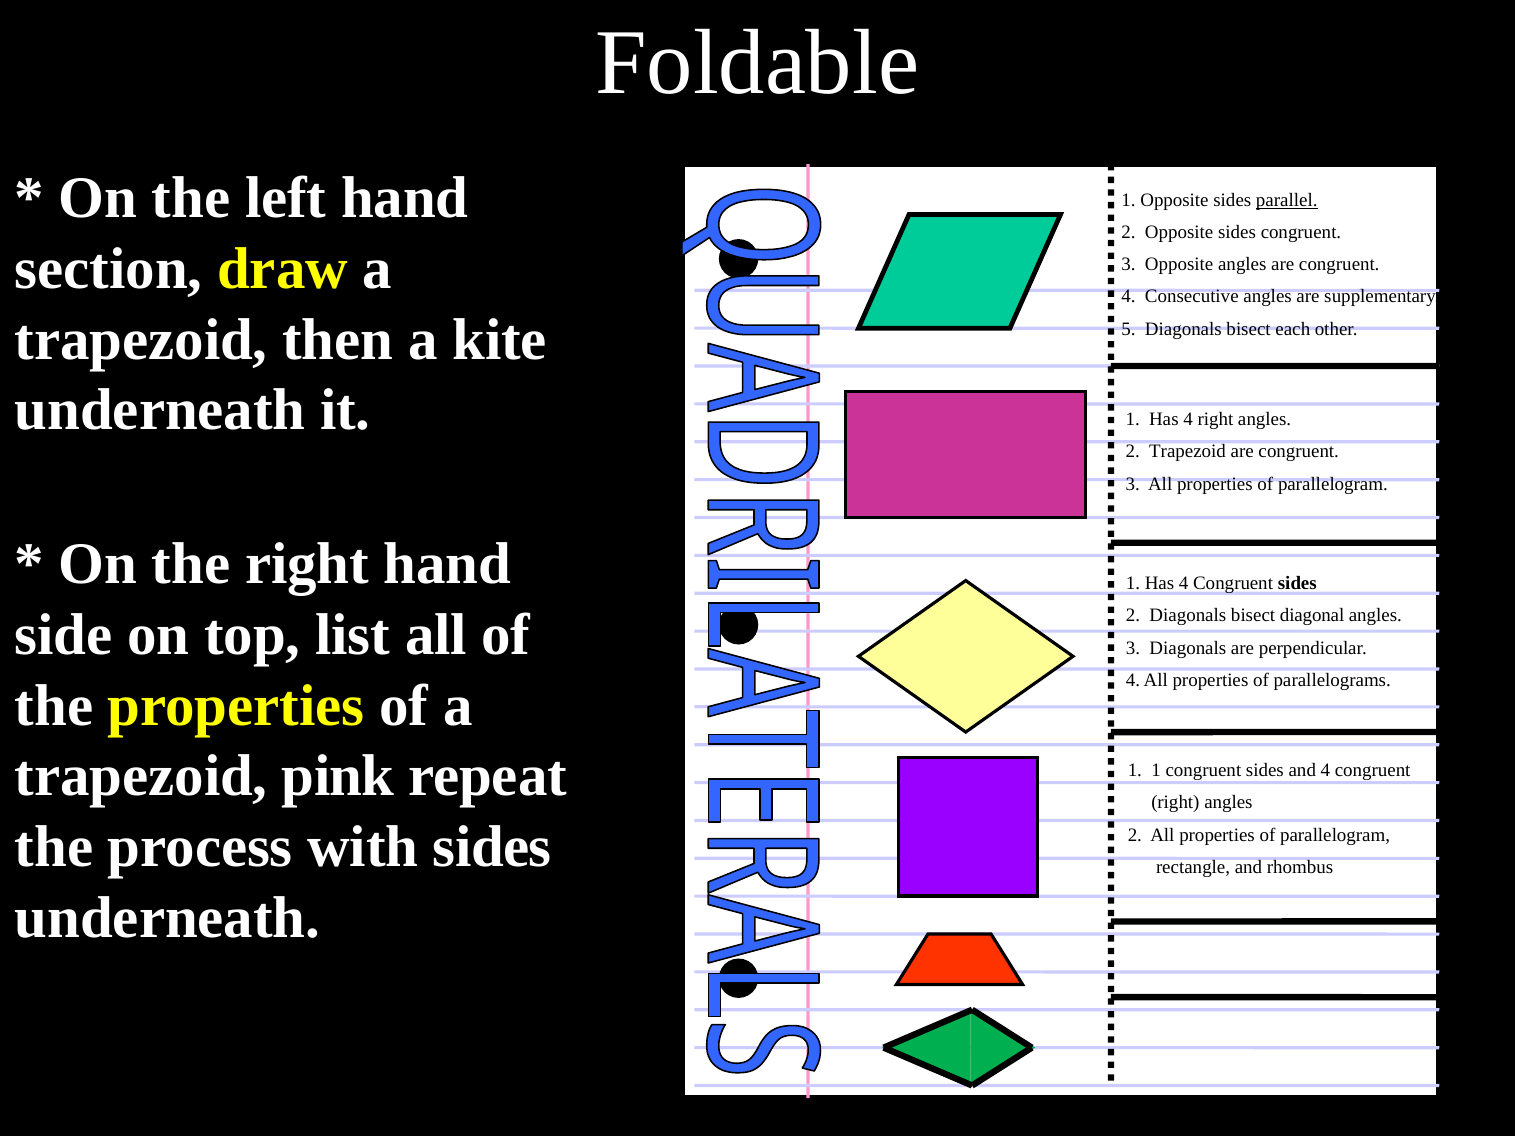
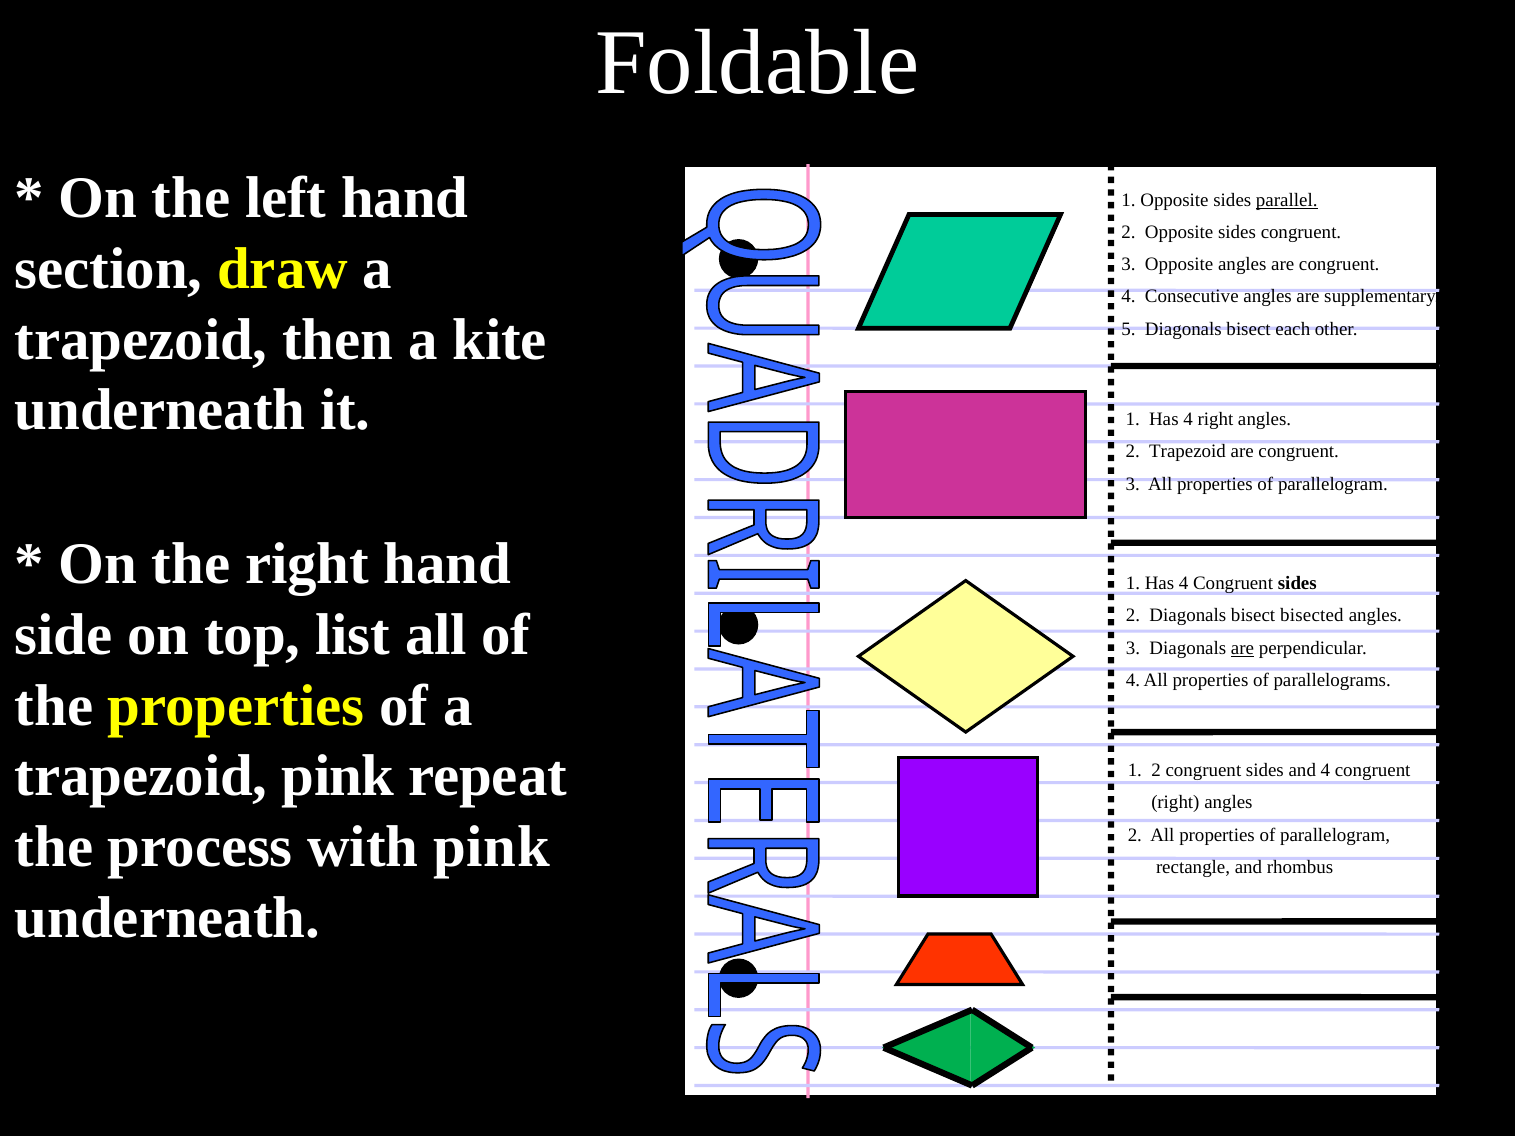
diagonal: diagonal -> bisected
are at (1242, 648) underline: none -> present
1 1: 1 -> 2
with sides: sides -> pink
